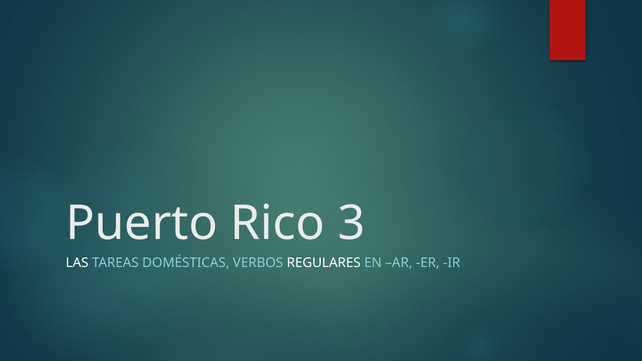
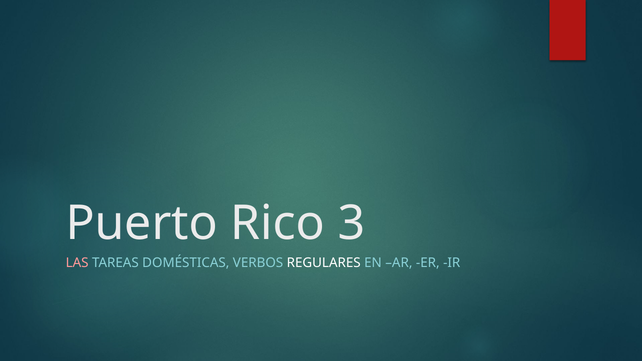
LAS colour: white -> pink
